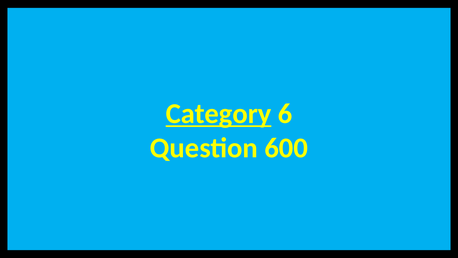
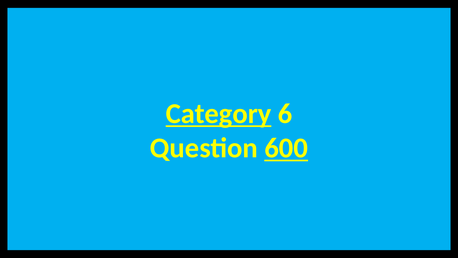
600 at (286, 148) underline: none -> present
